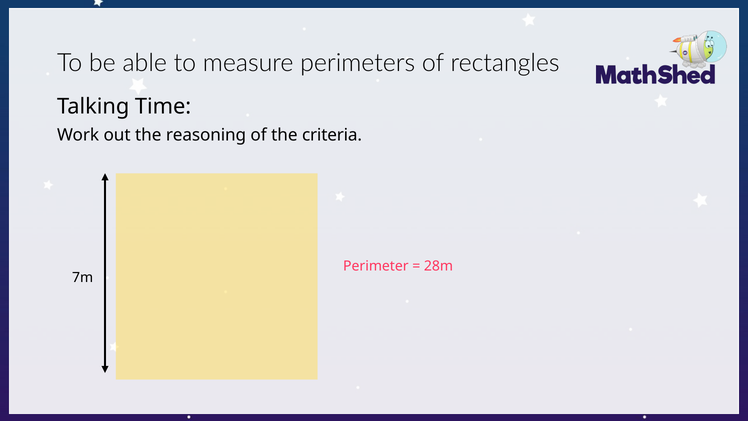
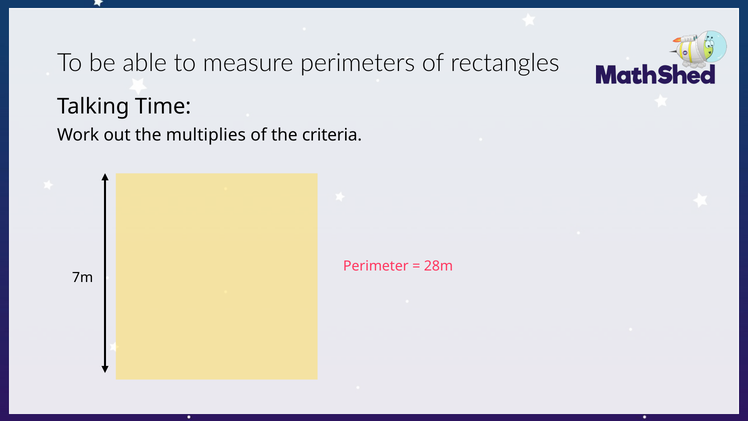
reasoning: reasoning -> multiplies
